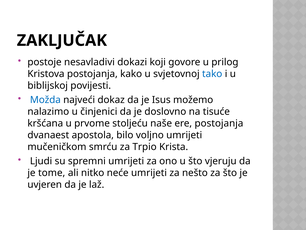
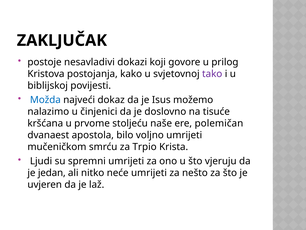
tako colour: blue -> purple
ere postojanja: postojanja -> polemičan
tome: tome -> jedan
